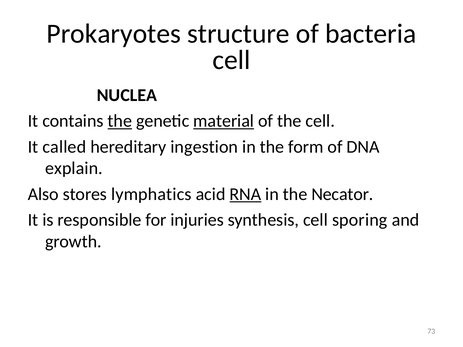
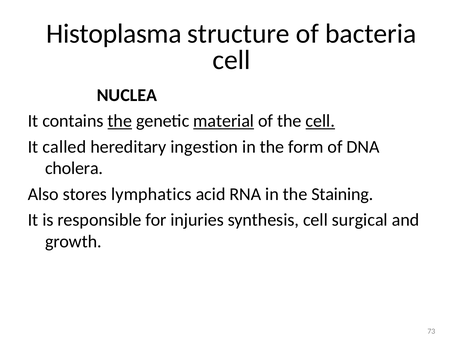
Prokaryotes: Prokaryotes -> Histoplasma
cell at (320, 121) underline: none -> present
explain: explain -> cholera
RNA underline: present -> none
Necator: Necator -> Staining
sporing: sporing -> surgical
